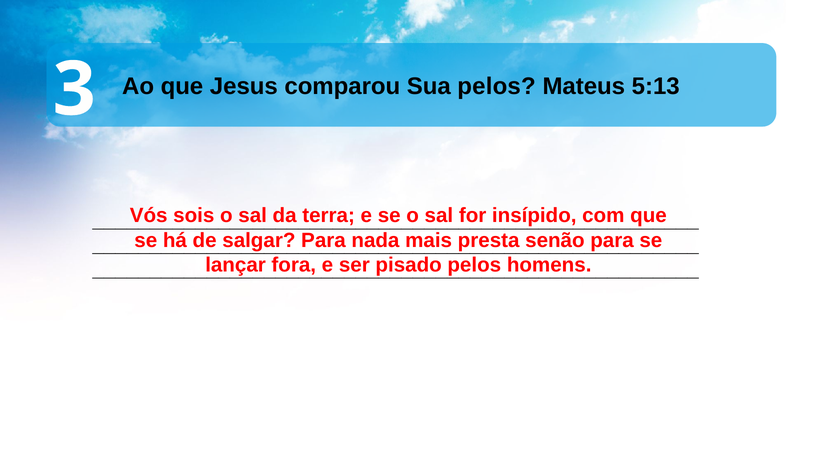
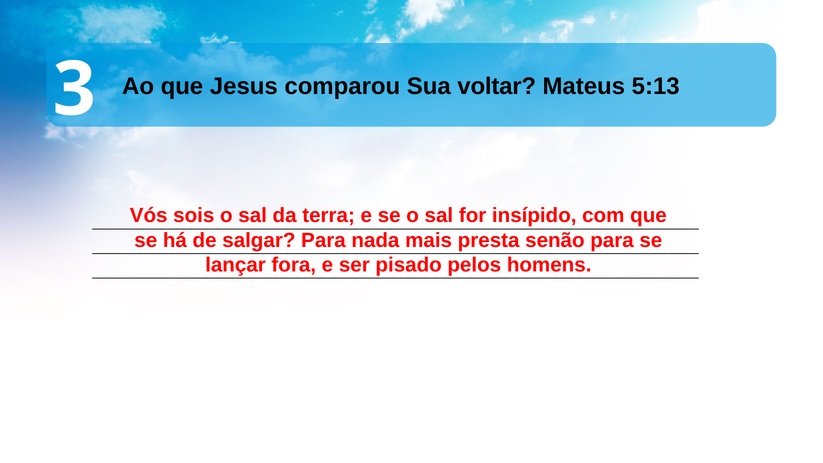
Sua pelos: pelos -> voltar
